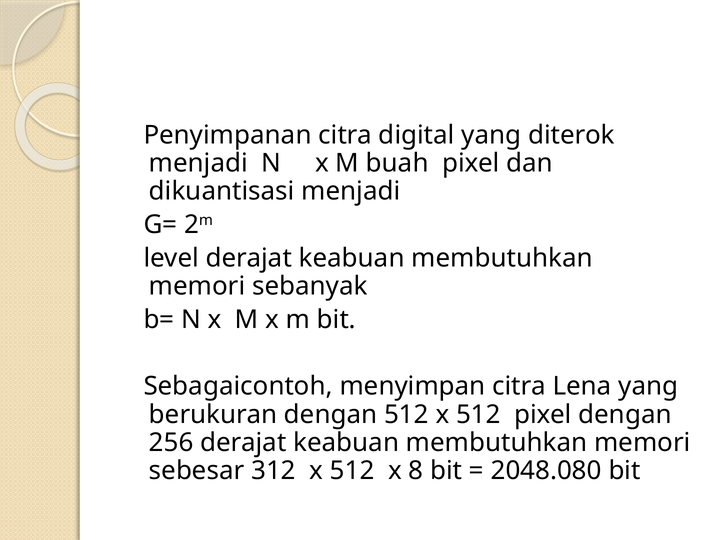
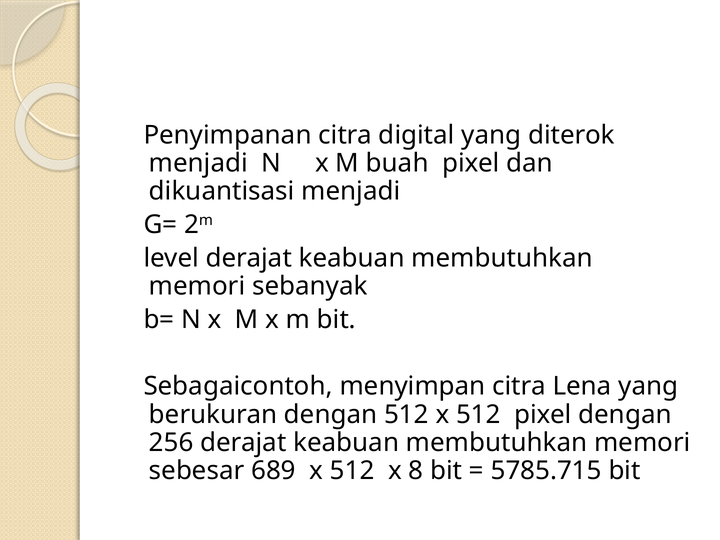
312: 312 -> 689
2048.080: 2048.080 -> 5785.715
